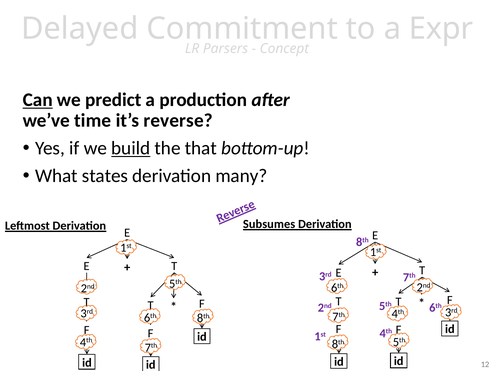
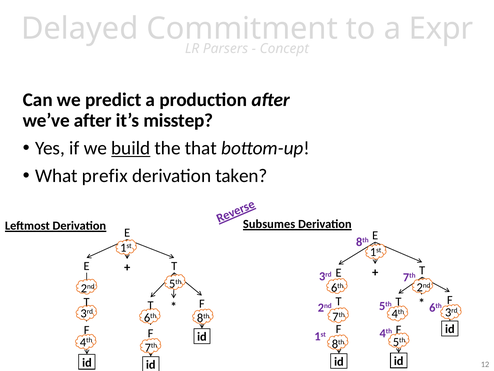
Can underline: present -> none
we’ve time: time -> after
reverse: reverse -> misstep
states: states -> prefix
many: many -> taken
